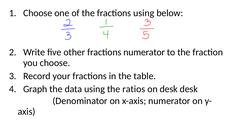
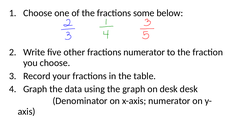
fractions using: using -> some
the ratios: ratios -> graph
